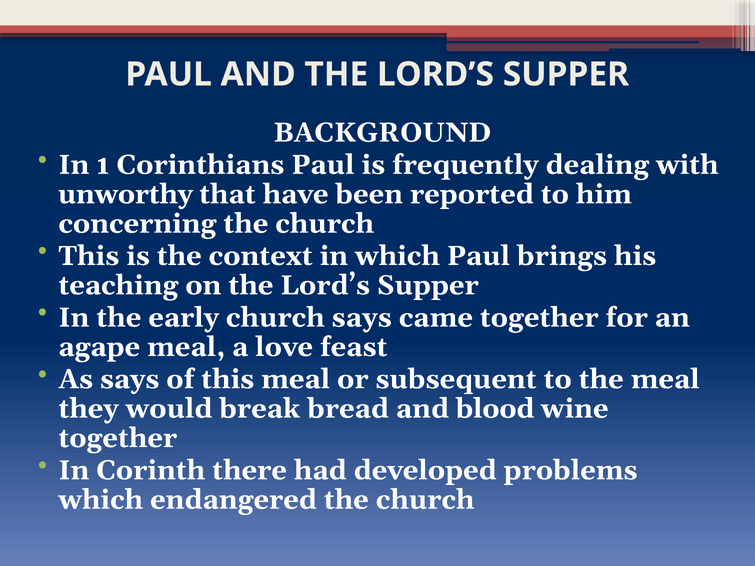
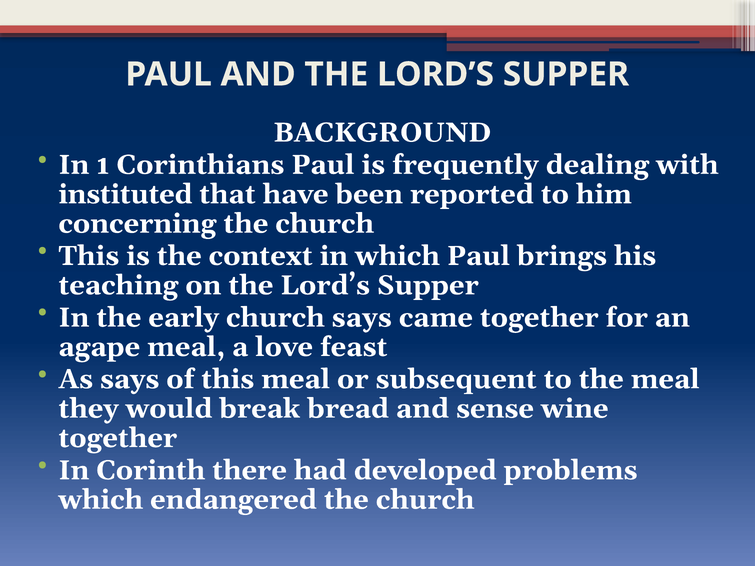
unworthy: unworthy -> instituted
blood: blood -> sense
